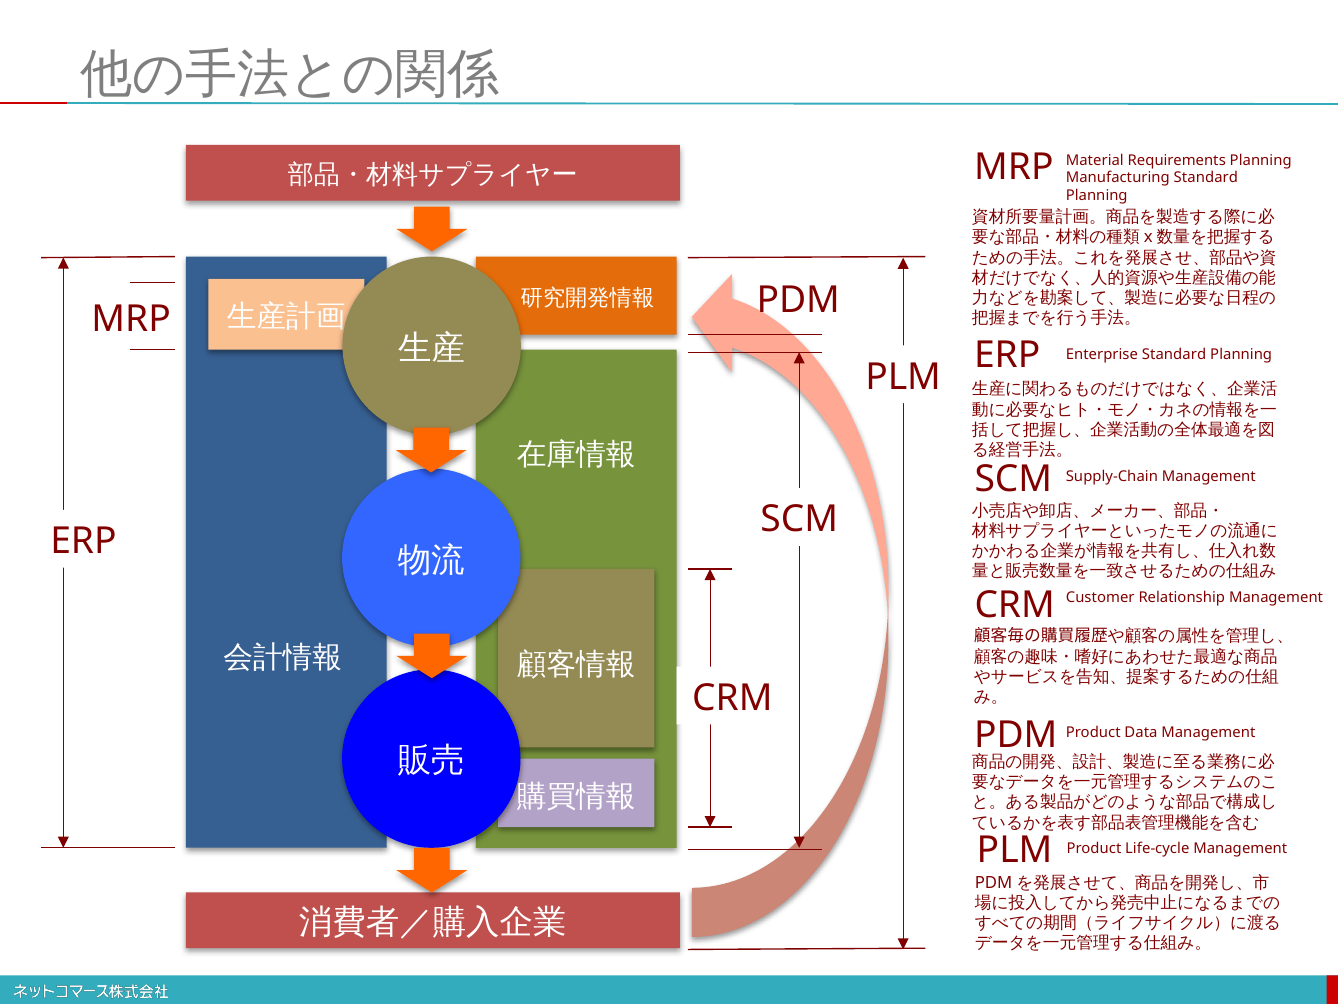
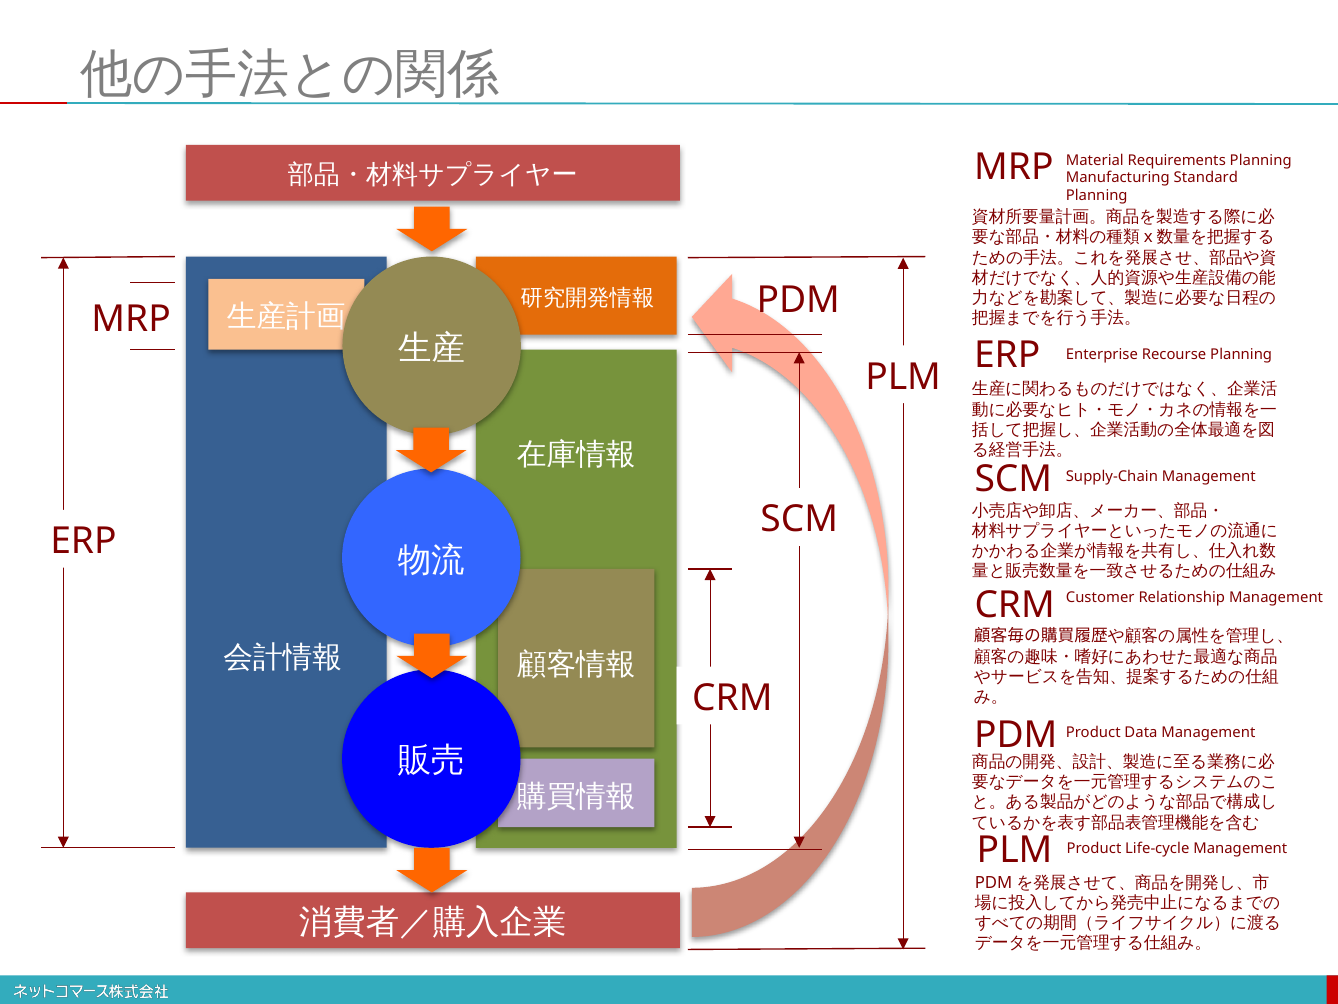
Enterprise Standard: Standard -> Recourse
